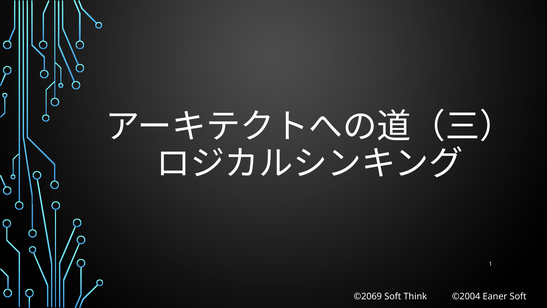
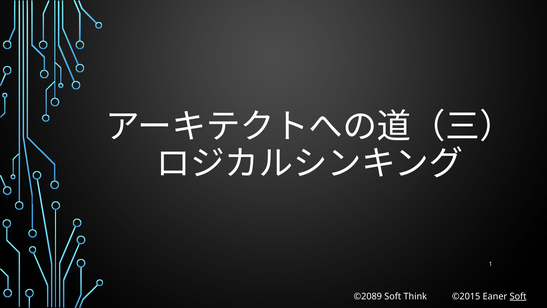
©2069: ©2069 -> ©2089
©2004: ©2004 -> ©2015
Soft at (518, 296) underline: none -> present
